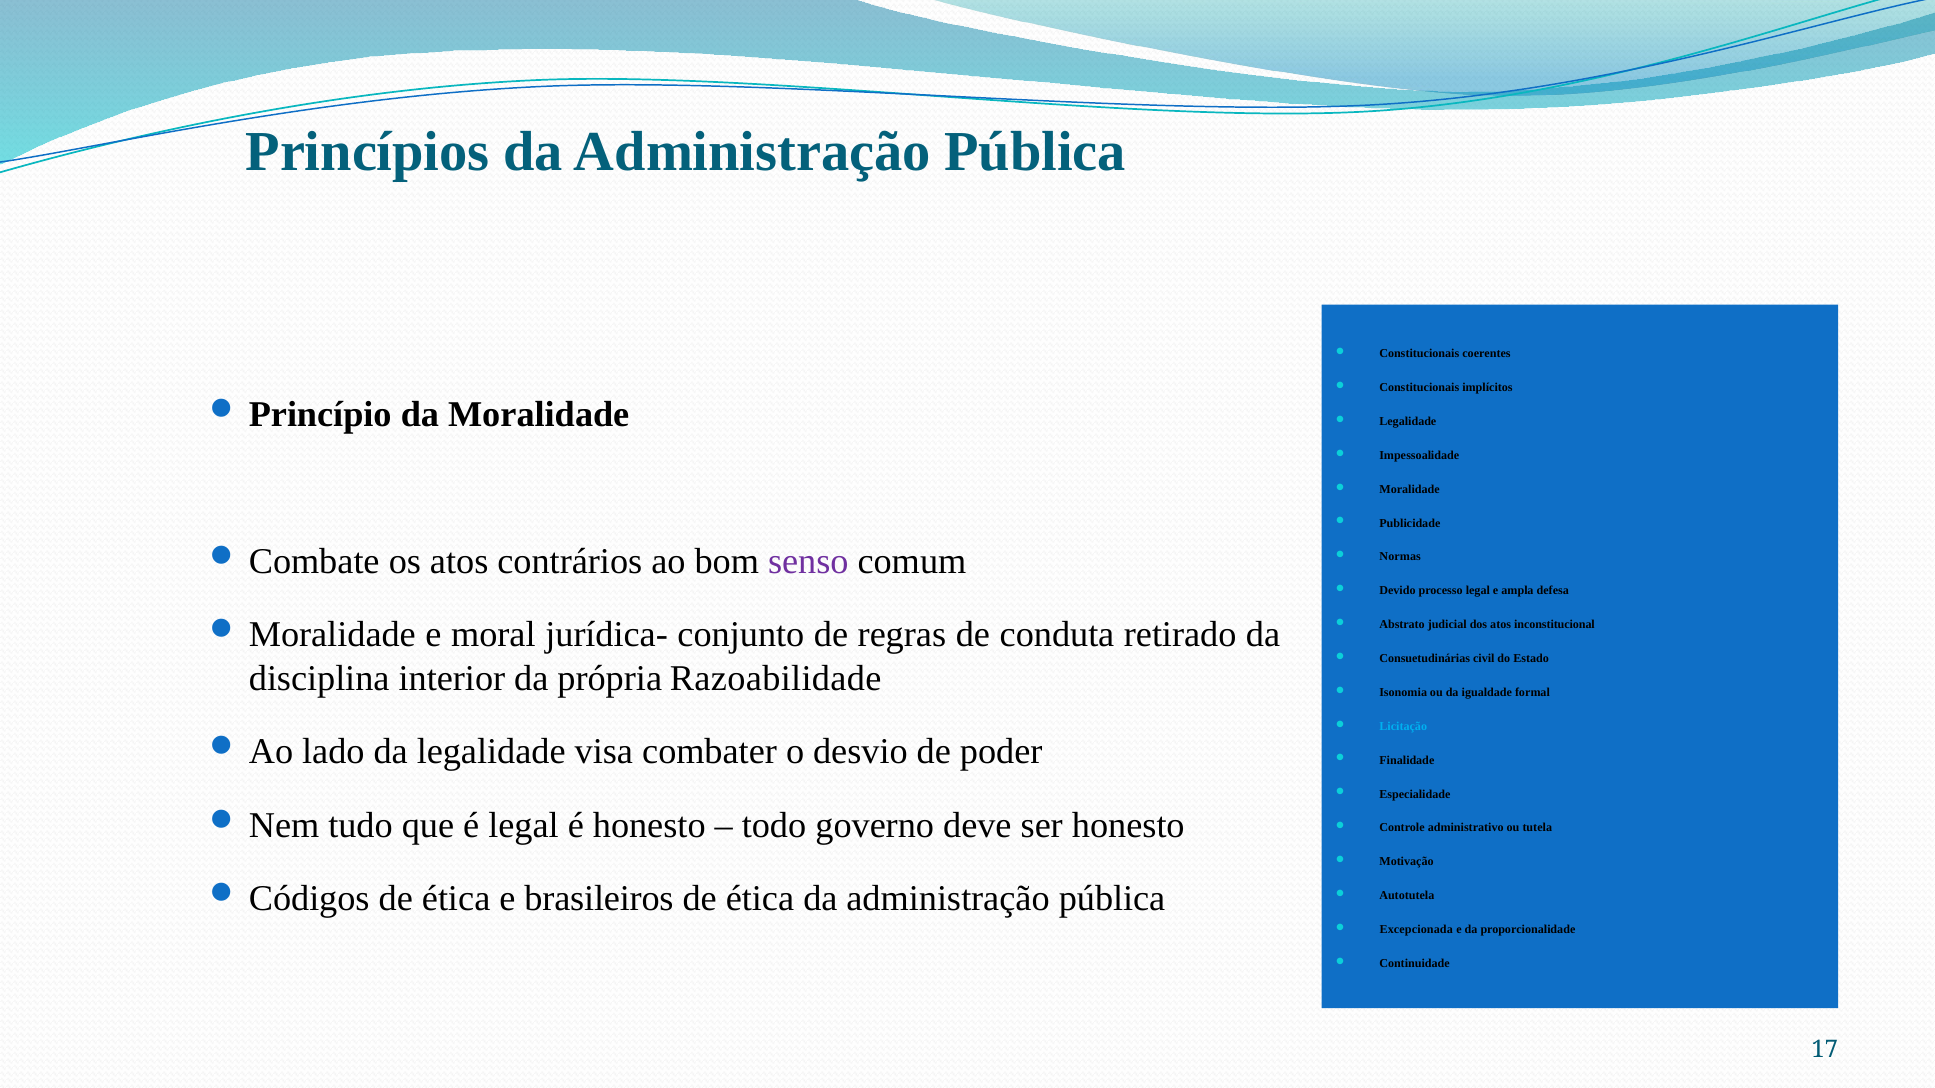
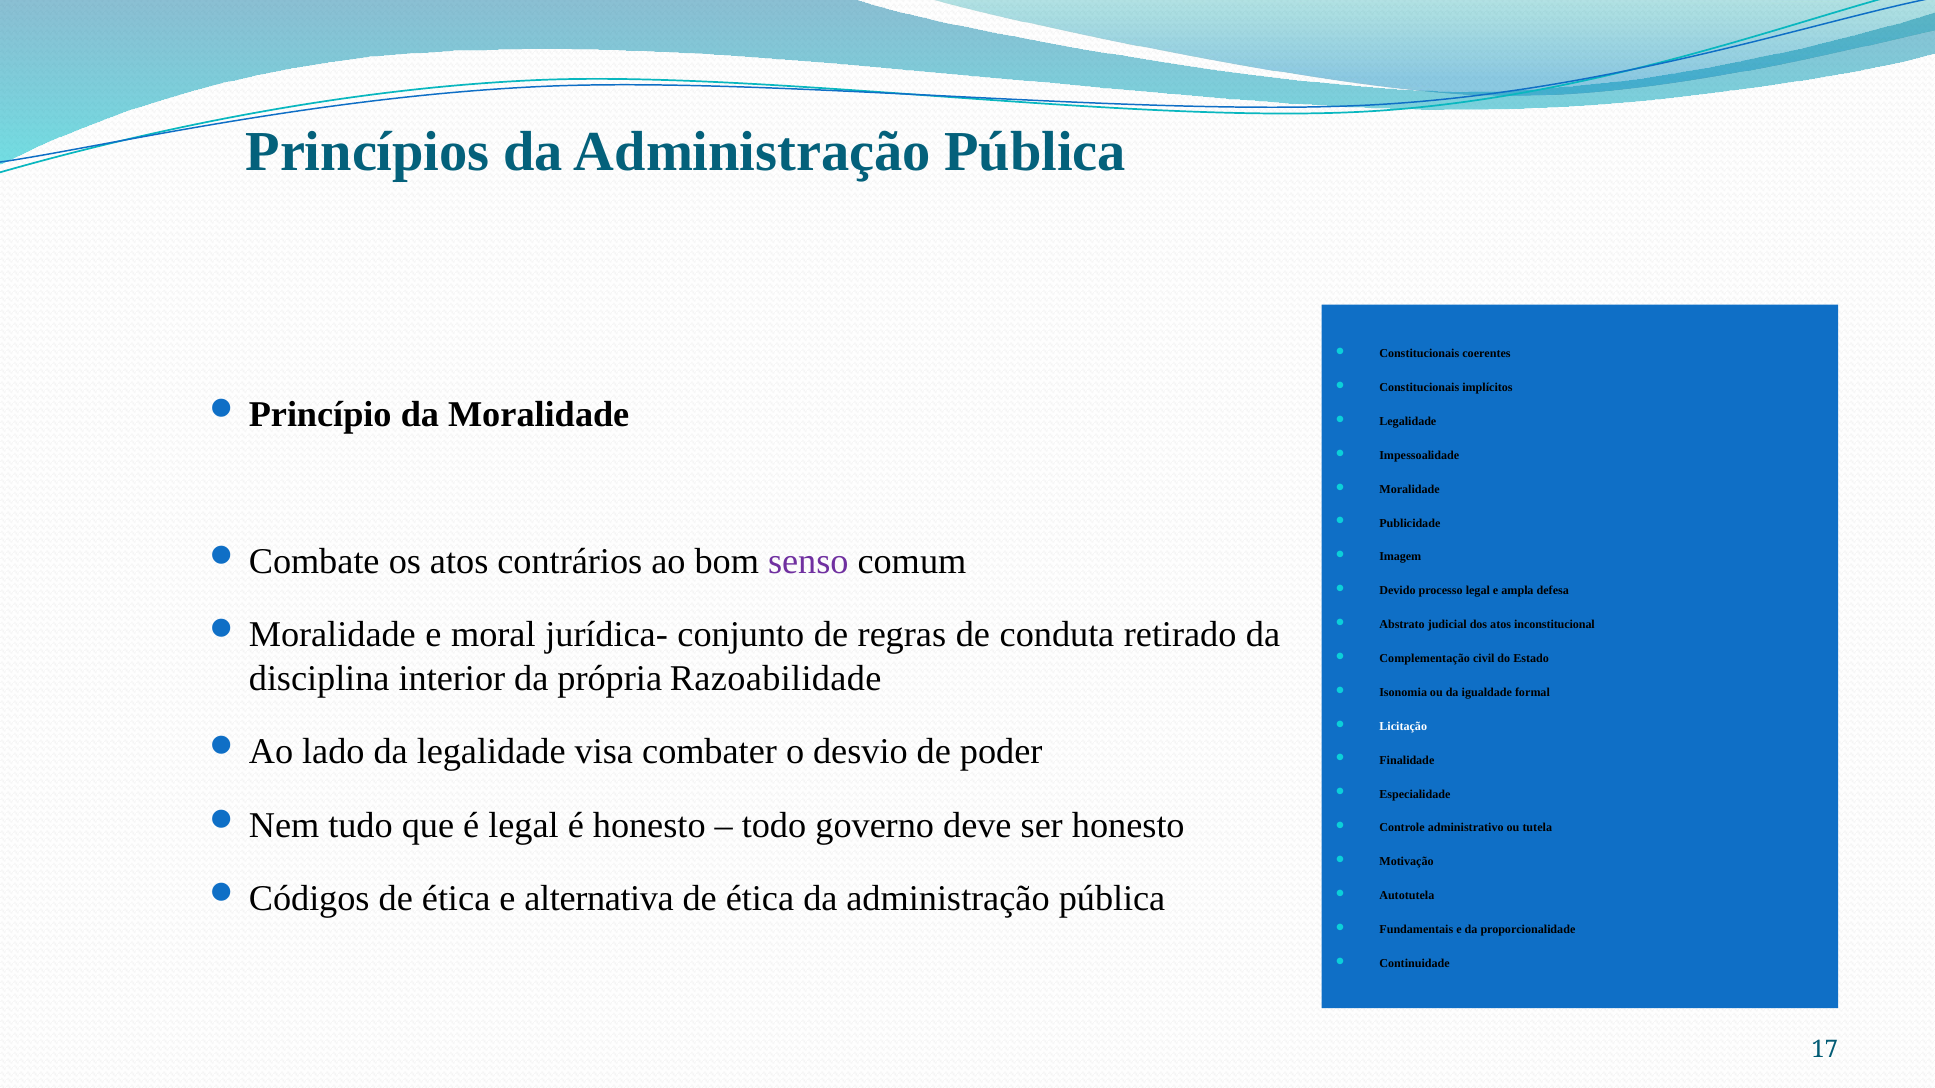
Normas: Normas -> Imagem
Consuetudinárias: Consuetudinárias -> Complementação
Licitação colour: light blue -> white
brasileiros: brasileiros -> alternativa
Excepcionada: Excepcionada -> Fundamentais
